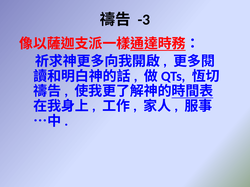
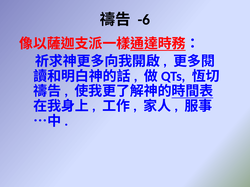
-3: -3 -> -6
